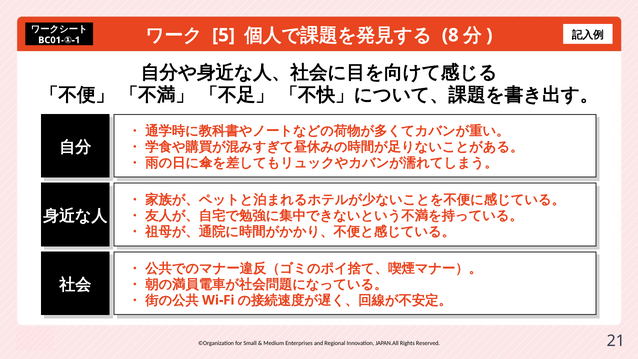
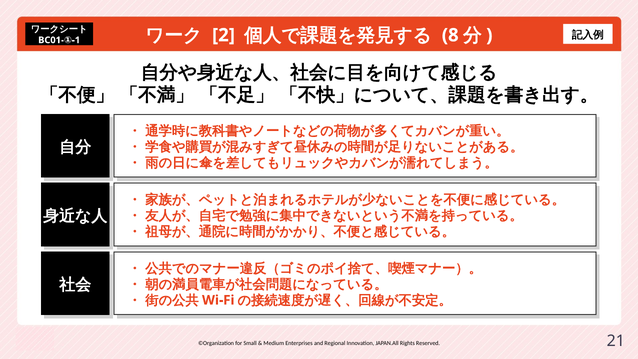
5: 5 -> 2
